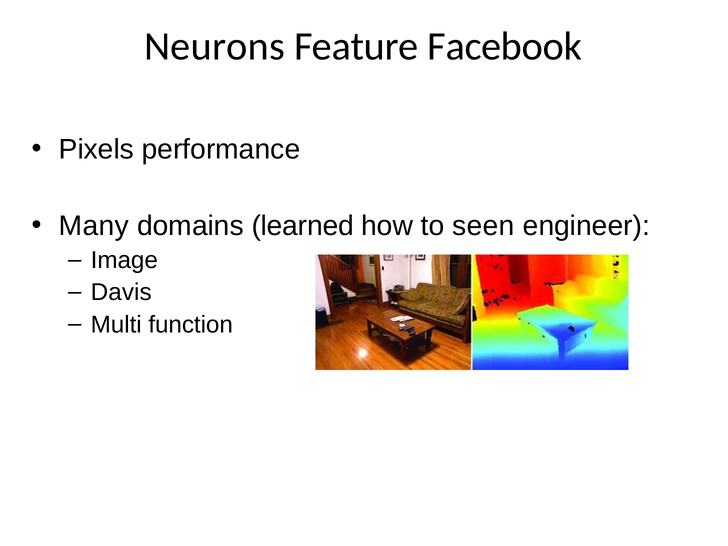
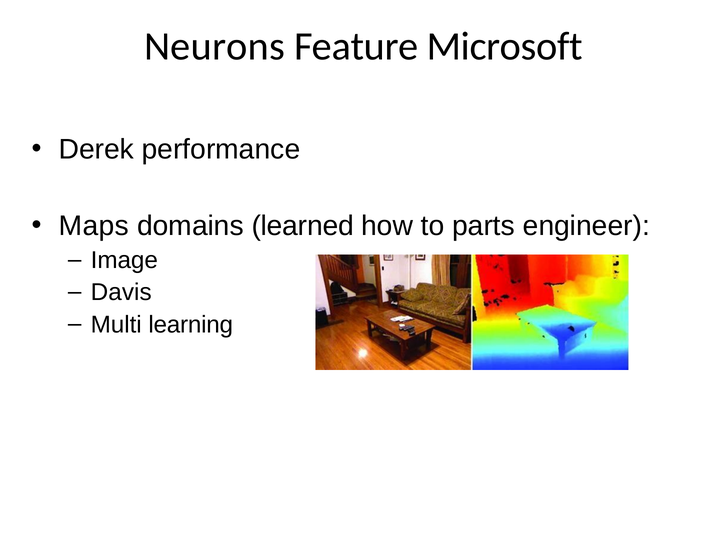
Facebook: Facebook -> Microsoft
Pixels: Pixels -> Derek
Many: Many -> Maps
seen: seen -> parts
function: function -> learning
